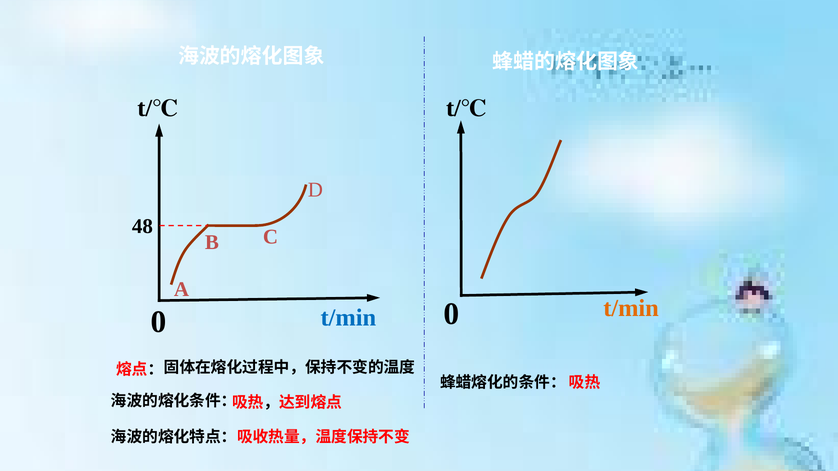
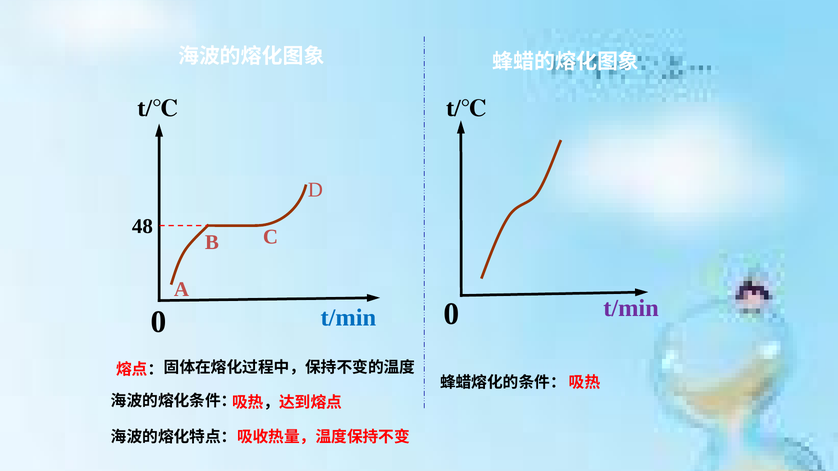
t/min at (631, 308) colour: orange -> purple
